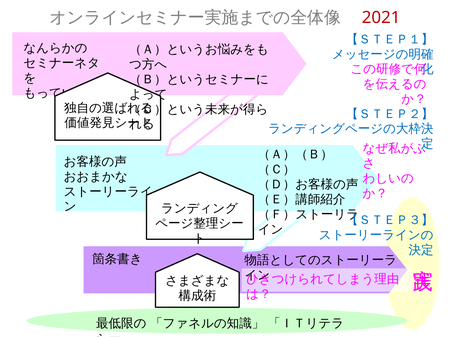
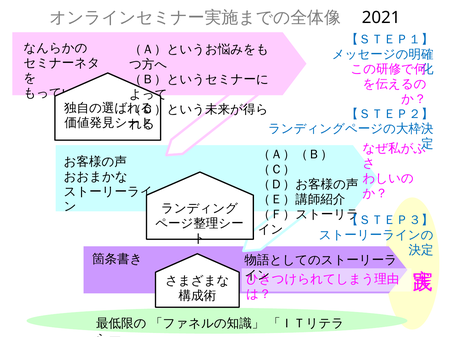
2021 colour: red -> black
